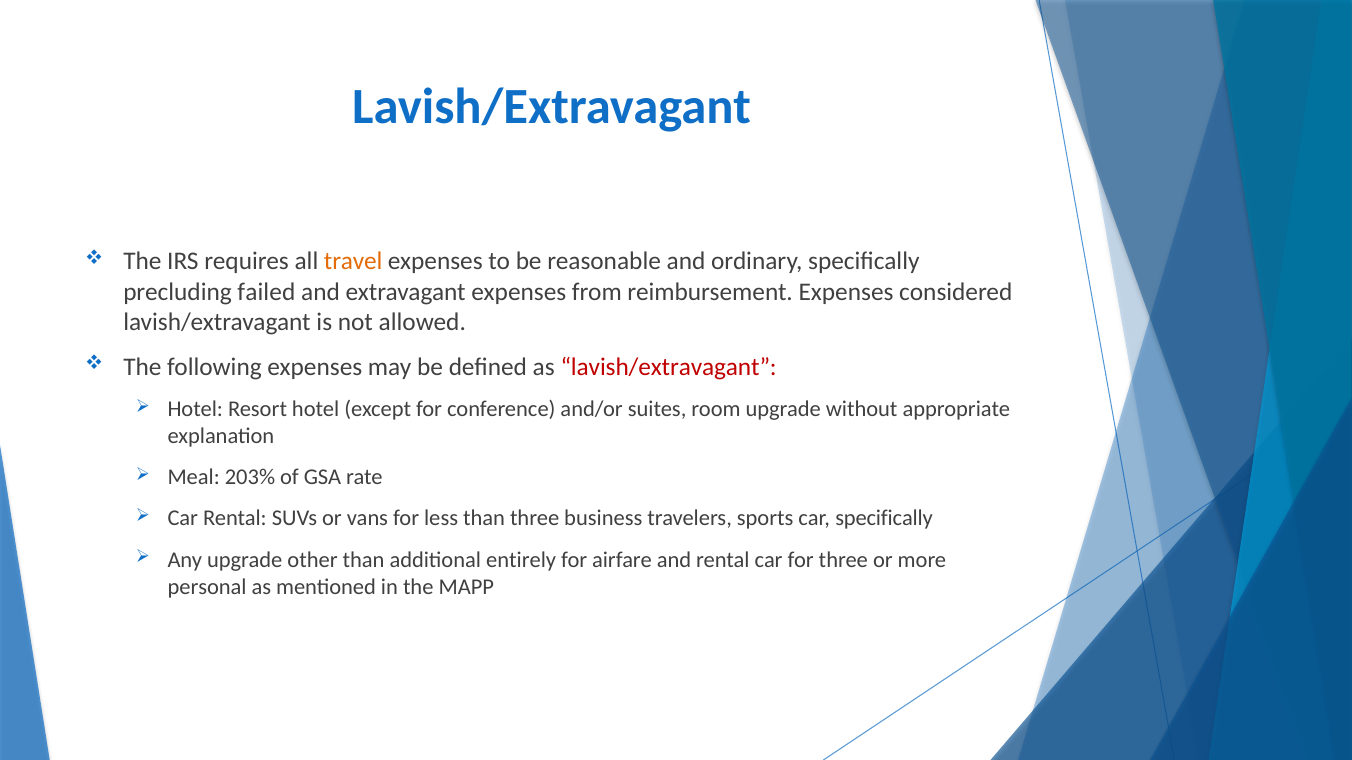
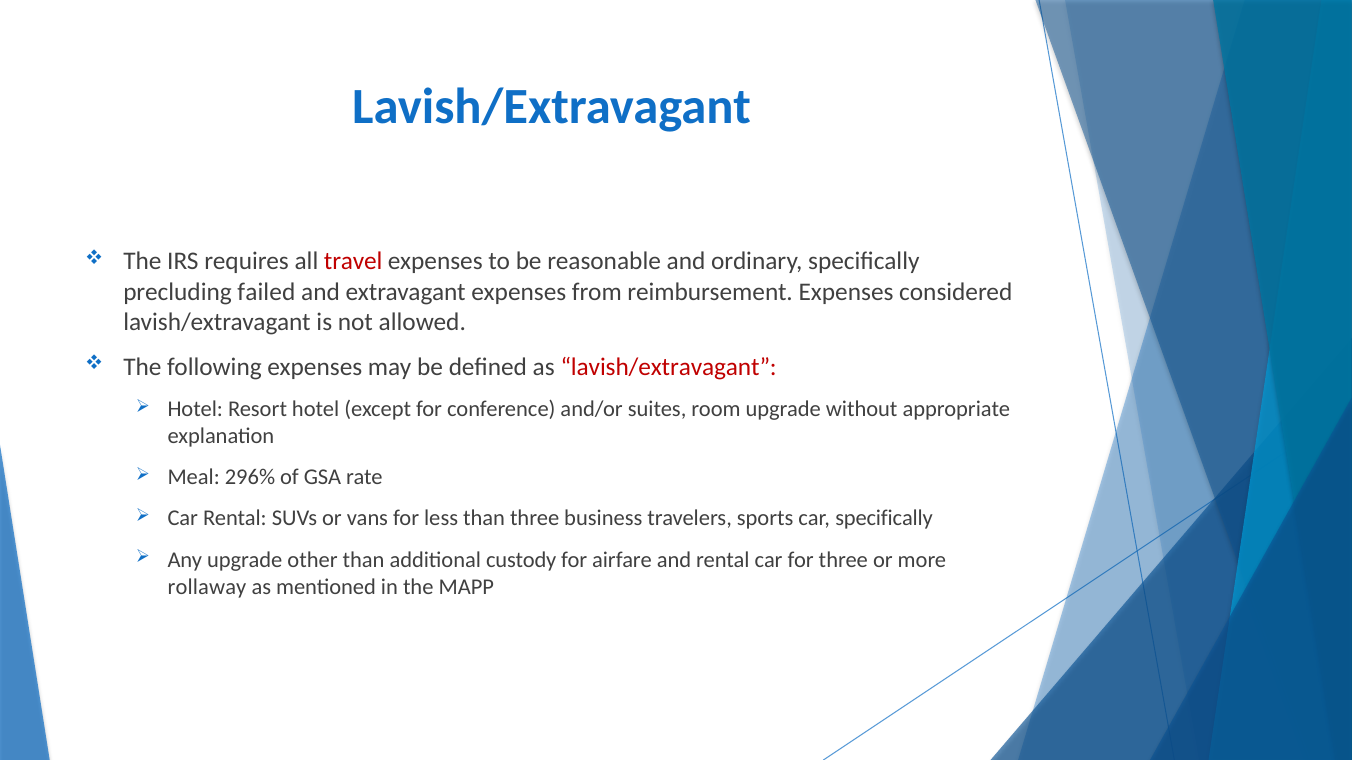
travel colour: orange -> red
203%: 203% -> 296%
entirely: entirely -> custody
personal: personal -> rollaway
